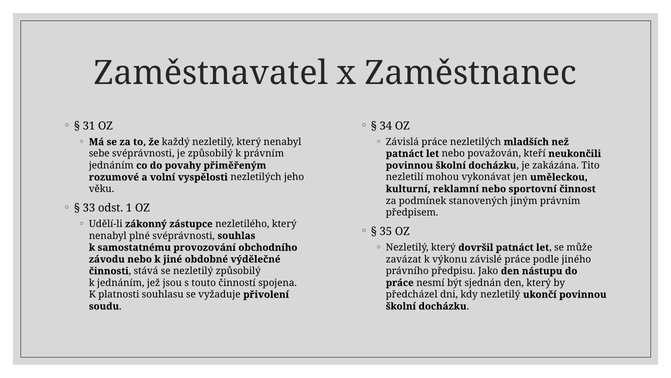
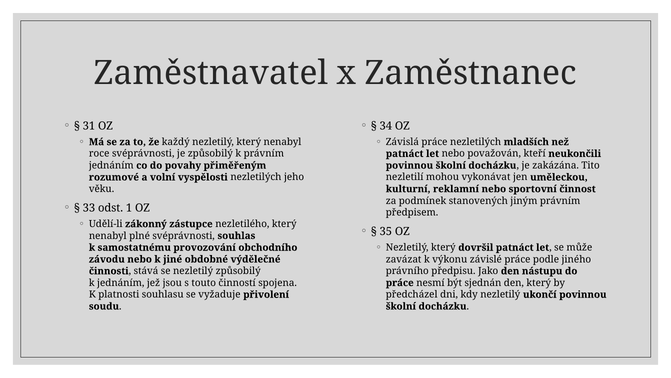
sebe: sebe -> roce
